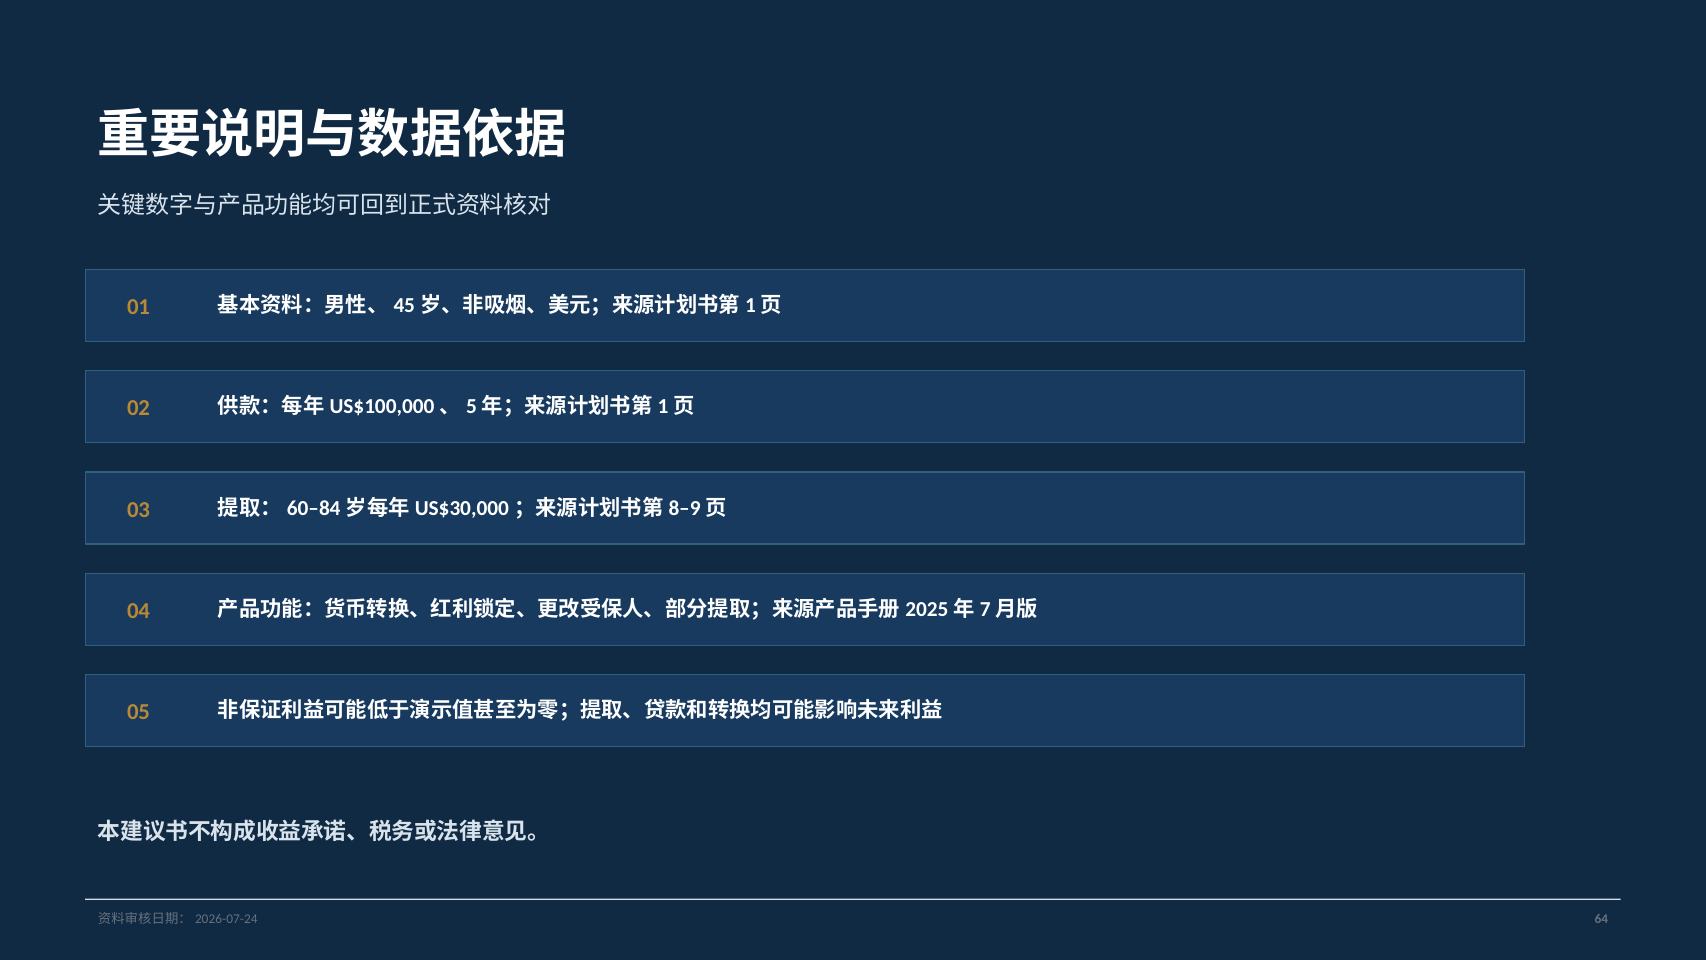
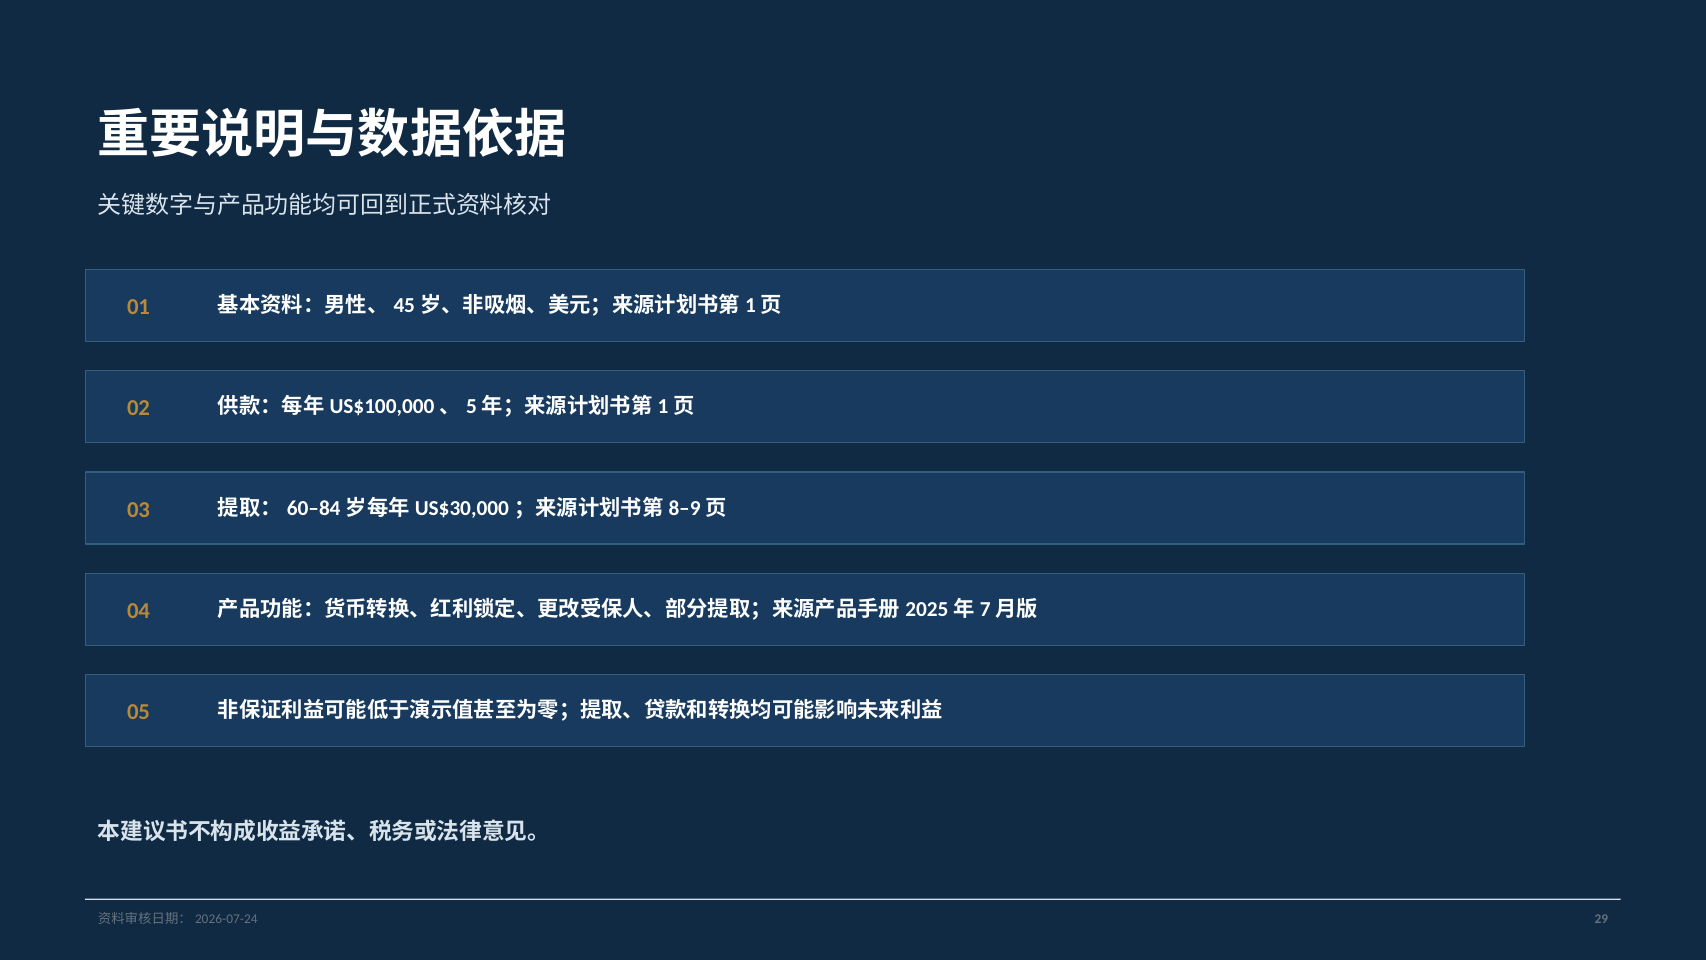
64: 64 -> 29
